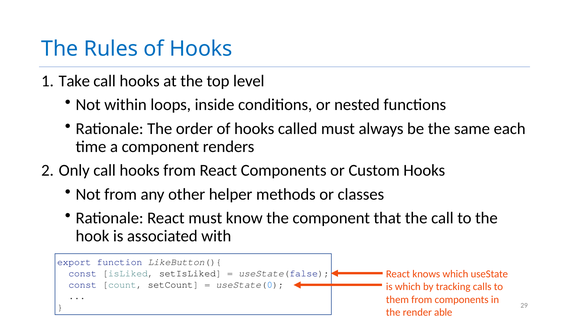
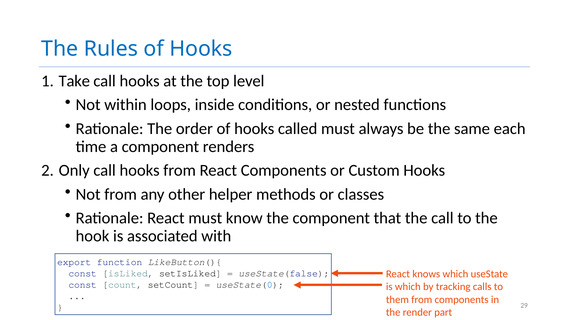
able: able -> part
